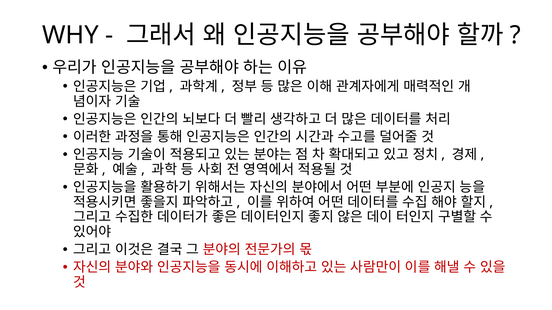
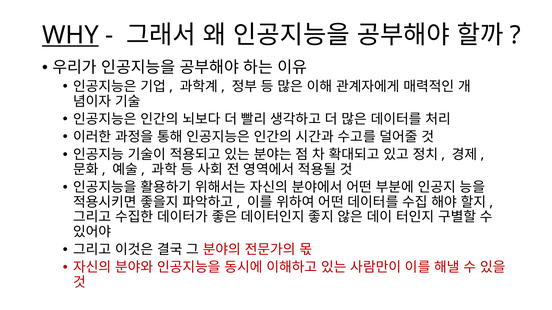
WHY underline: none -> present
